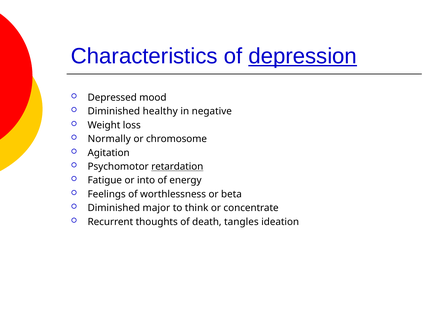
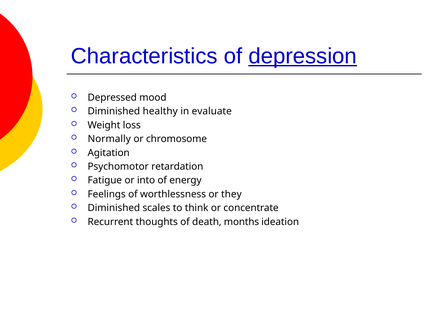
negative: negative -> evaluate
retardation underline: present -> none
beta: beta -> they
major: major -> scales
tangles: tangles -> months
